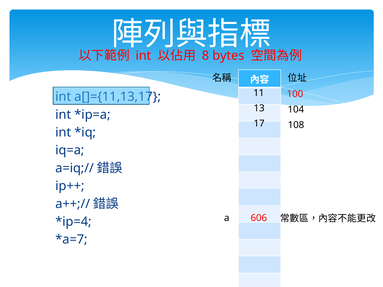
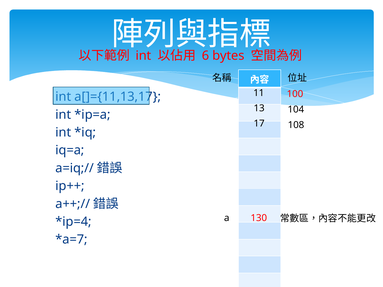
8: 8 -> 6
606: 606 -> 130
